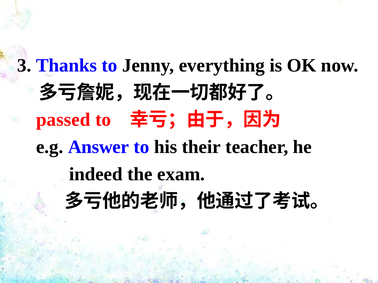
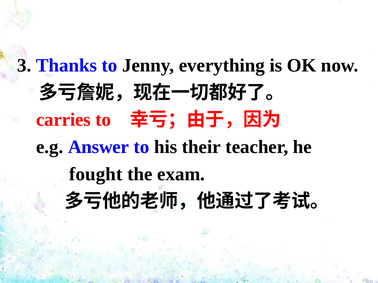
passed: passed -> carries
indeed: indeed -> fought
